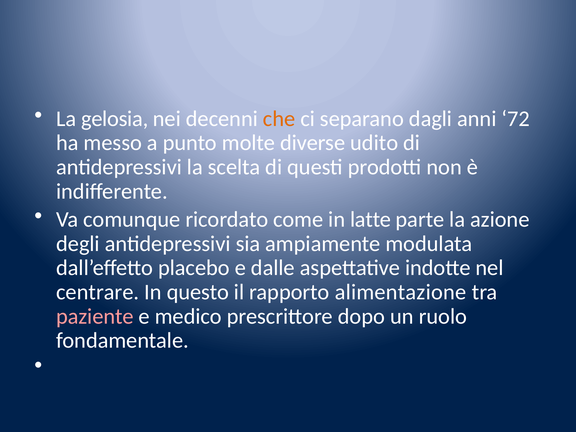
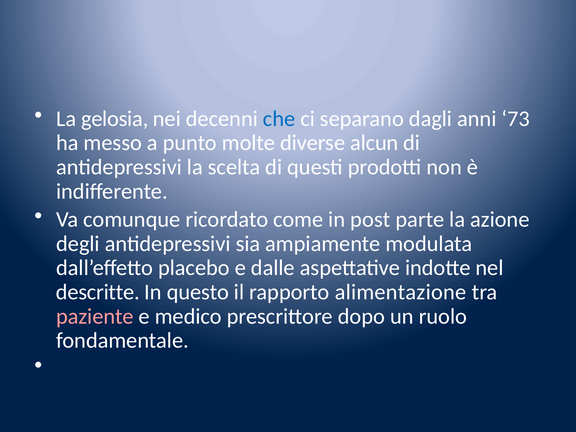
che colour: orange -> blue
72: 72 -> 73
udito: udito -> alcun
latte: latte -> post
centrare: centrare -> descritte
